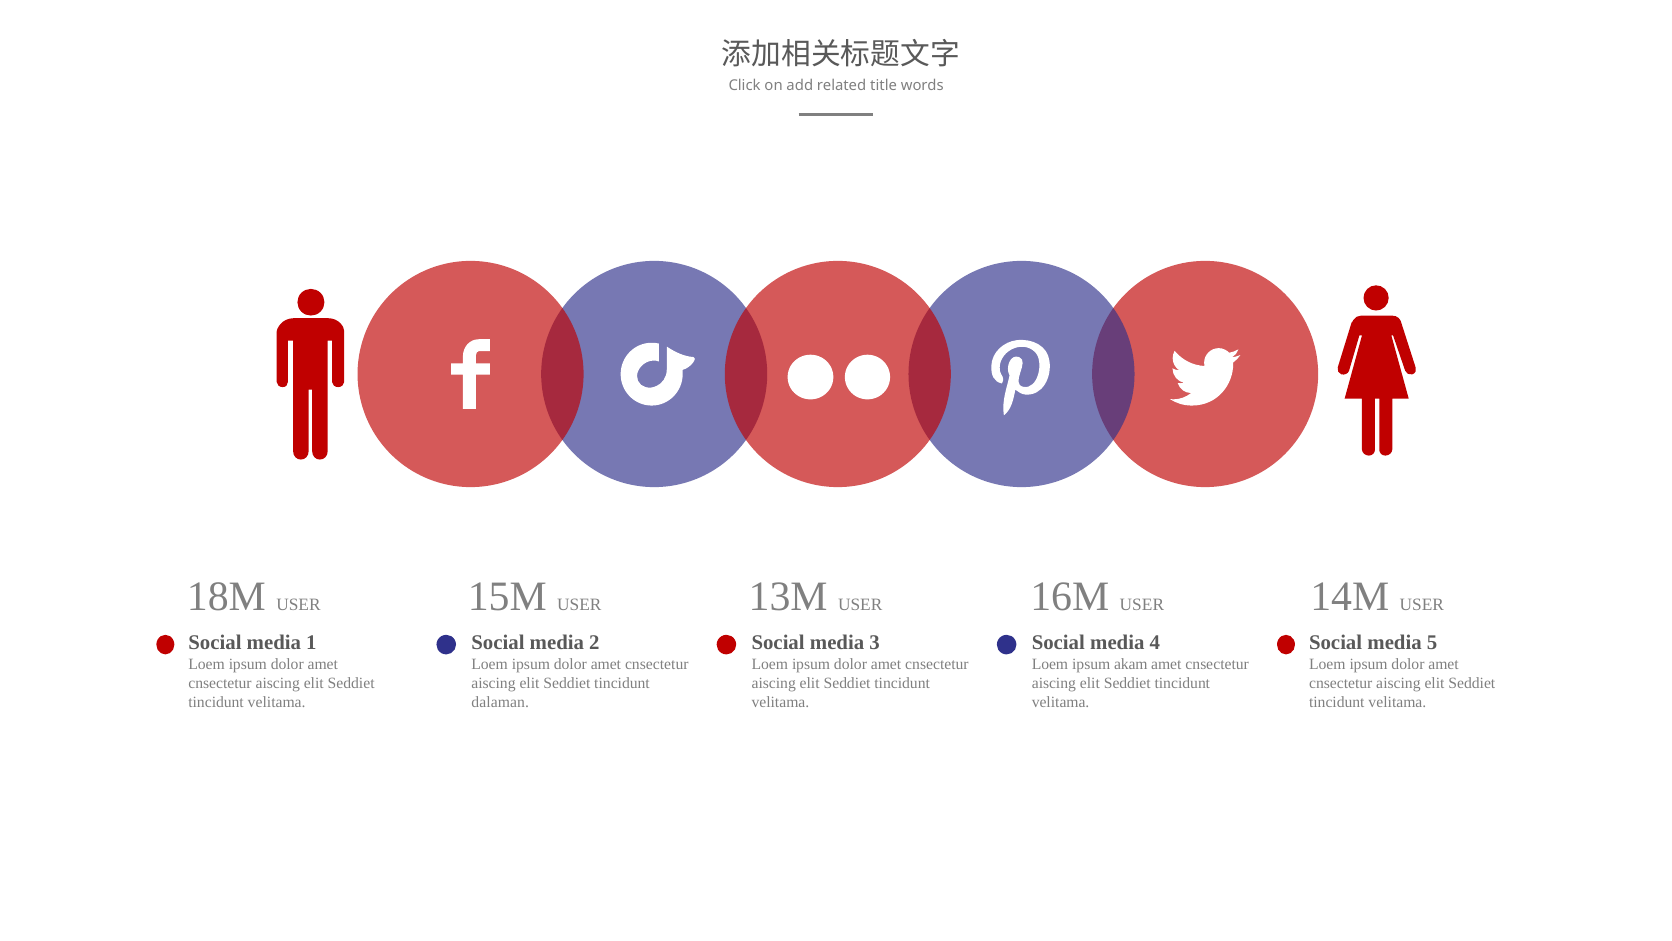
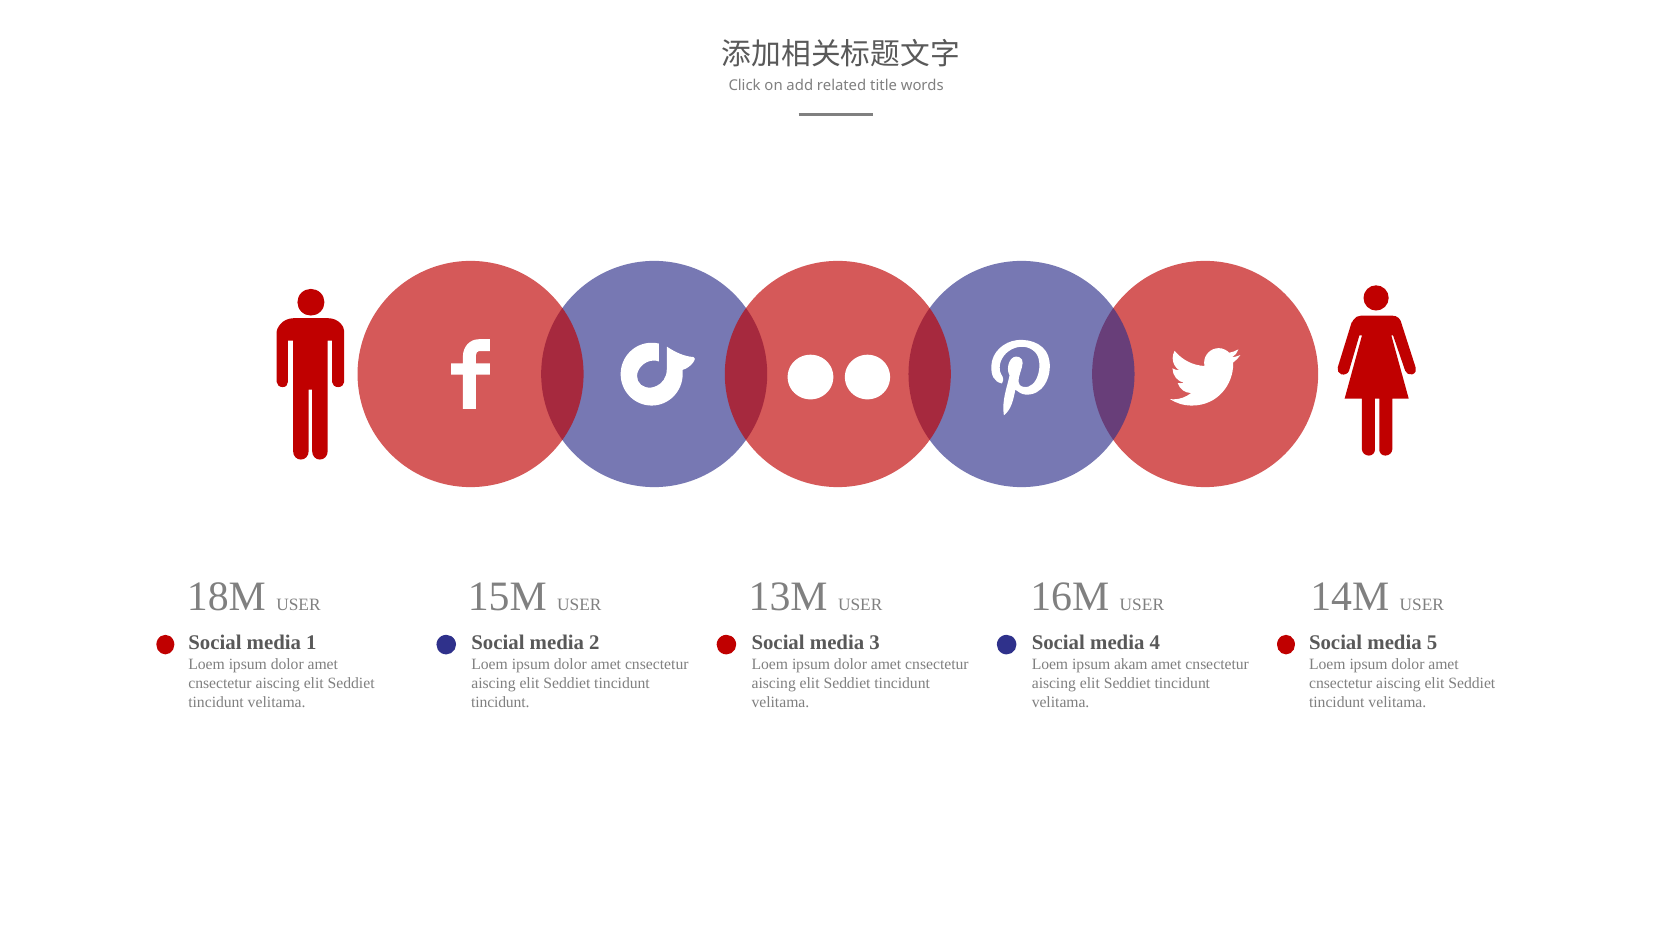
dalaman at (500, 702): dalaman -> tincidunt
